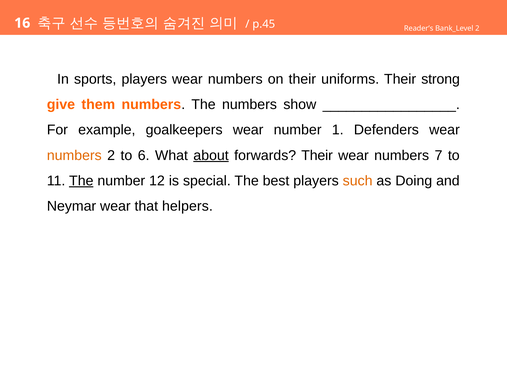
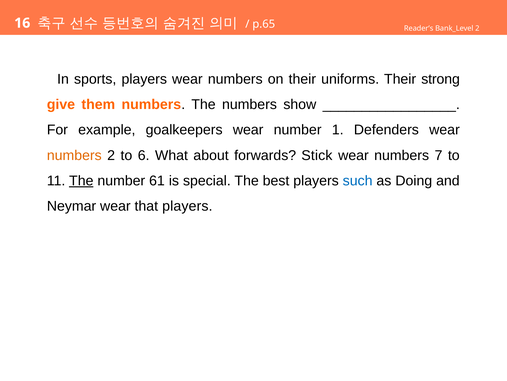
p.45: p.45 -> p.65
about underline: present -> none
forwards Their: Their -> Stick
12: 12 -> 61
such colour: orange -> blue
that helpers: helpers -> players
